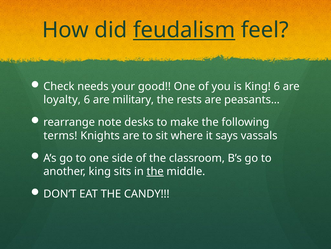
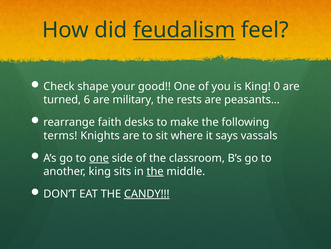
needs: needs -> shape
King 6: 6 -> 0
loyalty: loyalty -> turned
note: note -> faith
one at (99, 158) underline: none -> present
CANDY underline: none -> present
